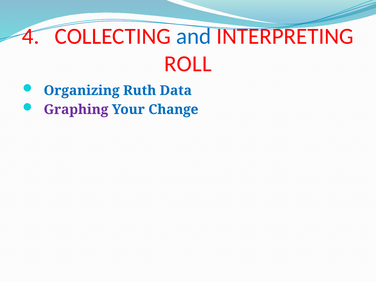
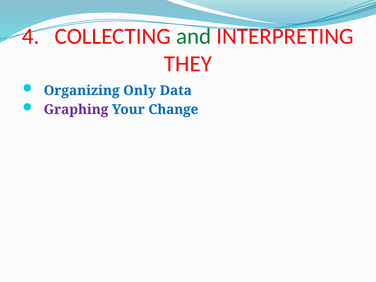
and colour: blue -> green
ROLL: ROLL -> THEY
Ruth: Ruth -> Only
